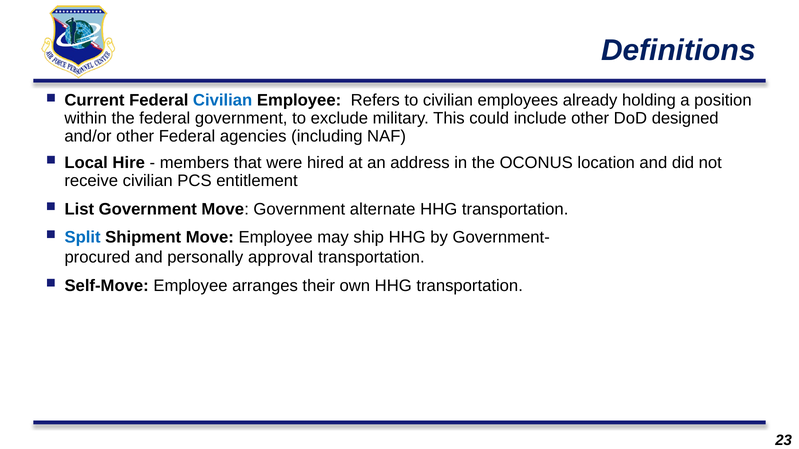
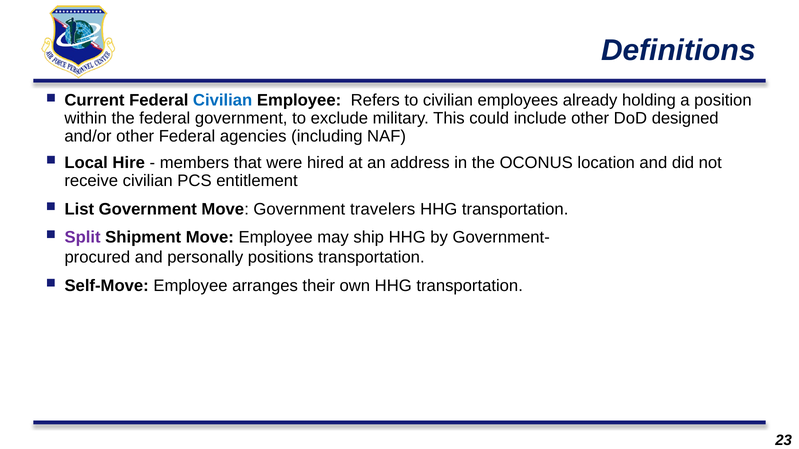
alternate: alternate -> travelers
Split colour: blue -> purple
approval: approval -> positions
